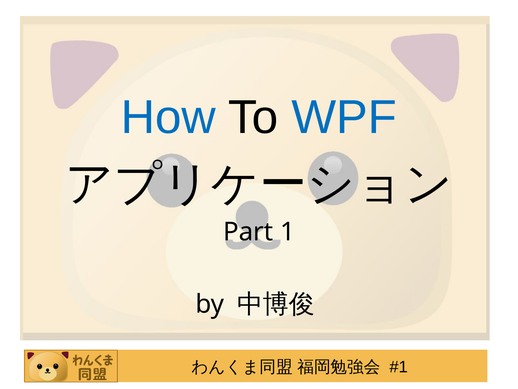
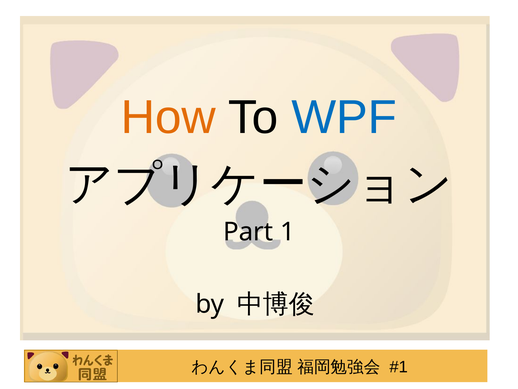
How colour: blue -> orange
